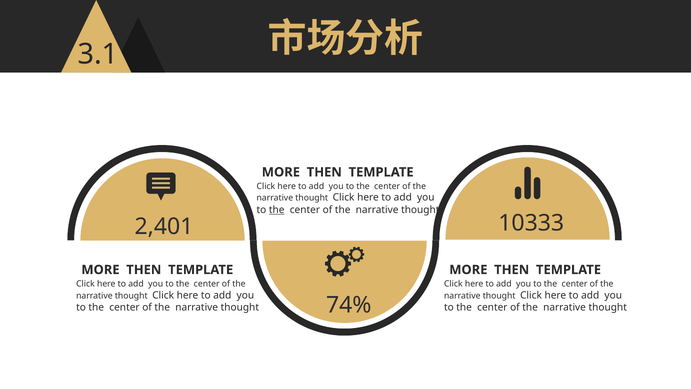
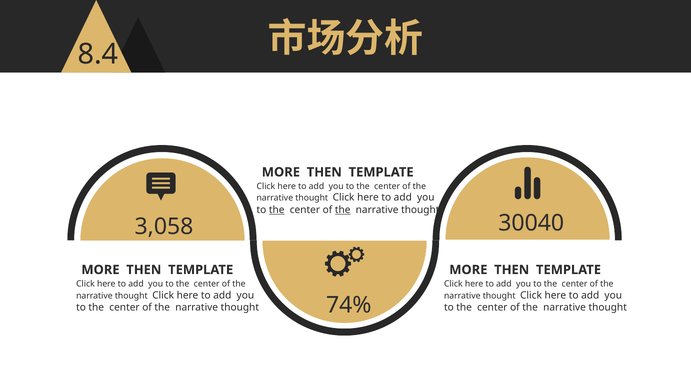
3.1: 3.1 -> 8.4
the at (343, 210) underline: none -> present
10333: 10333 -> 30040
2,401: 2,401 -> 3,058
